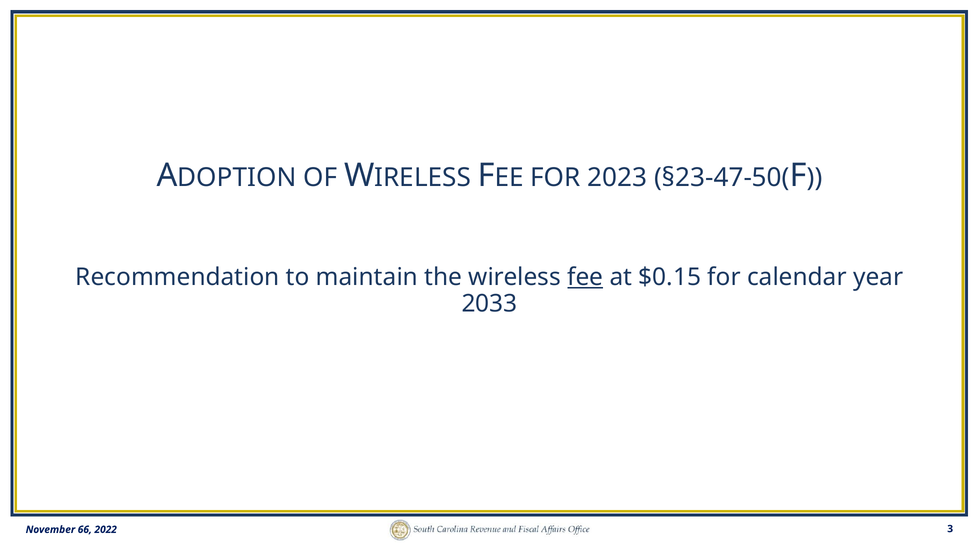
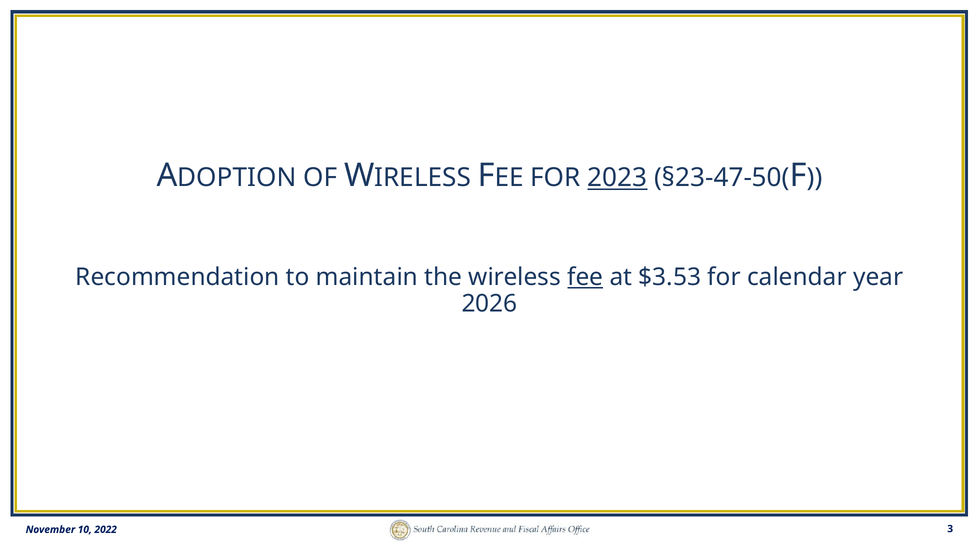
2023 underline: none -> present
$0.15: $0.15 -> $3.53
2033: 2033 -> 2026
66: 66 -> 10
